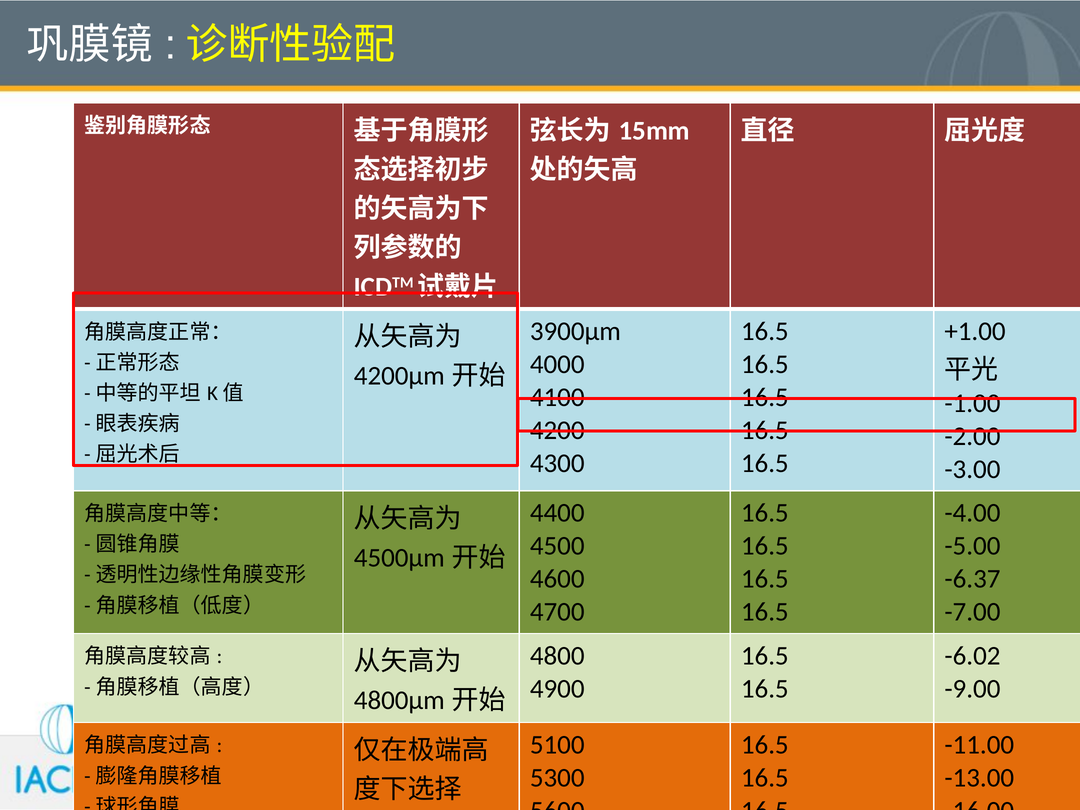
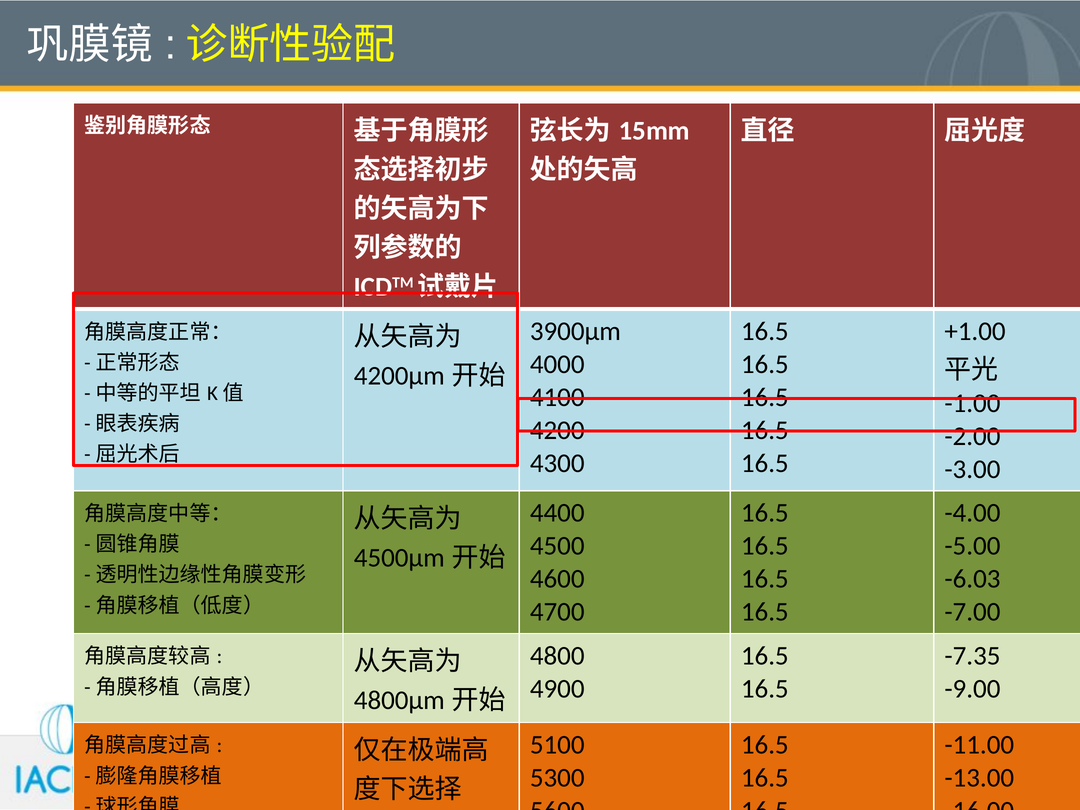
-6.37: -6.37 -> -6.03
-6.02: -6.02 -> -7.35
